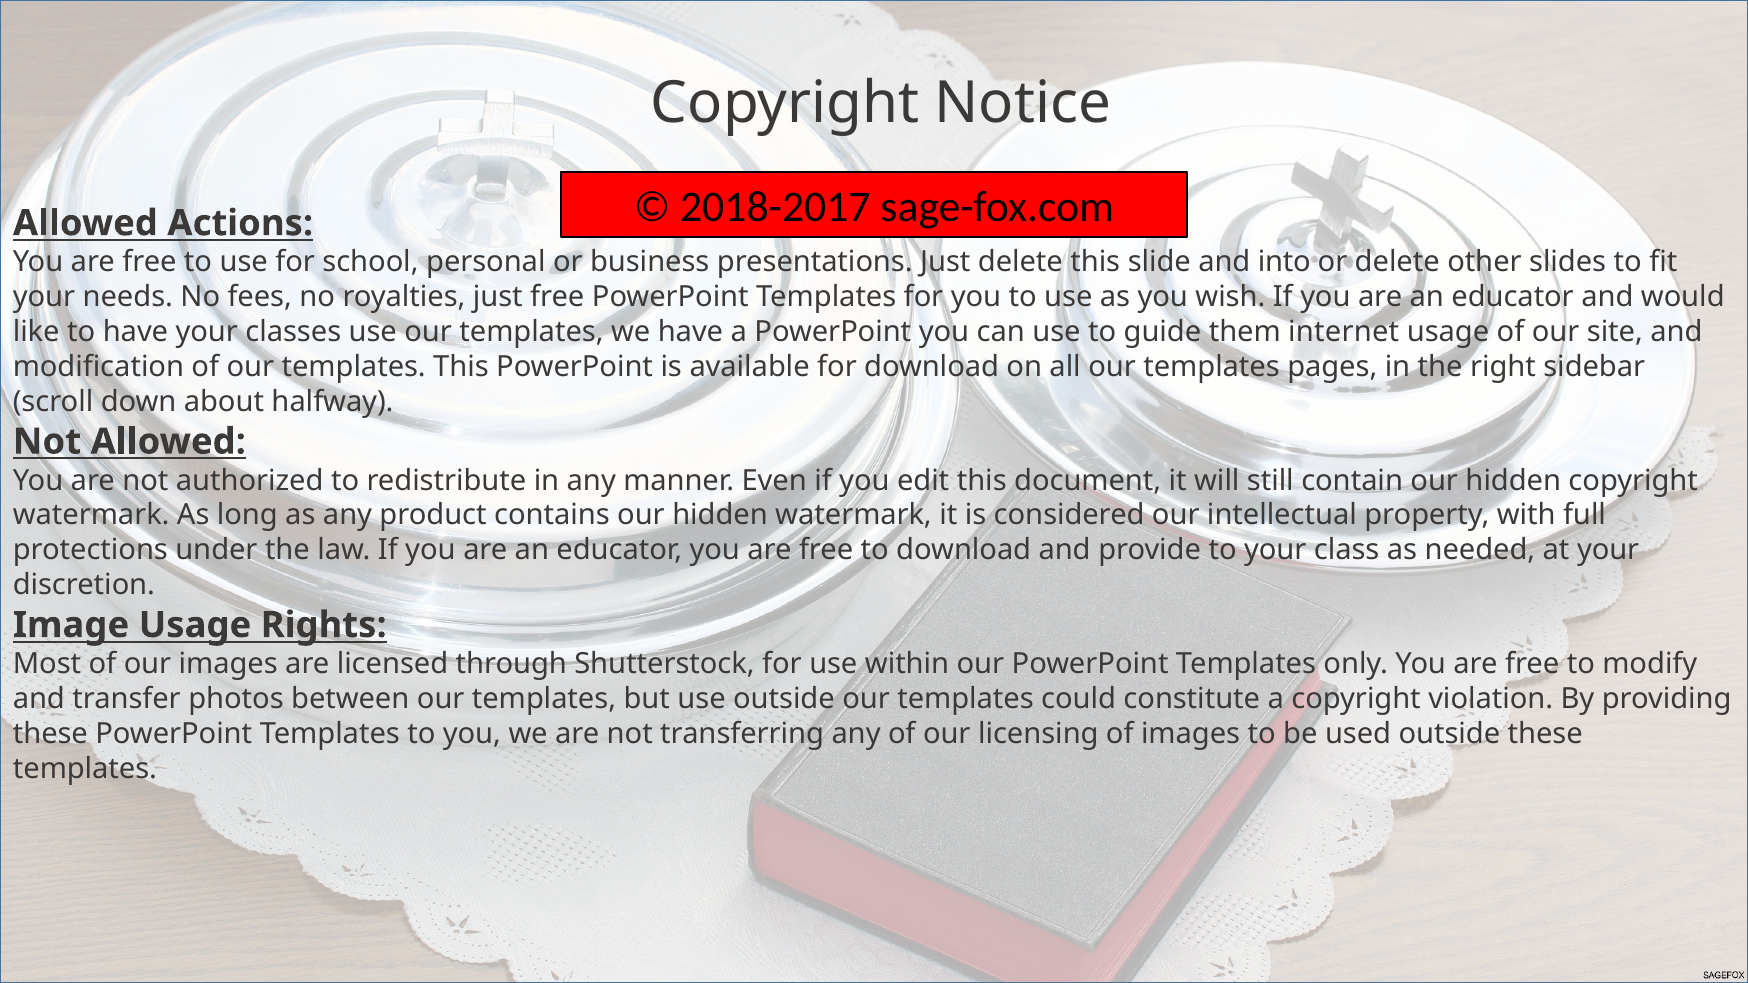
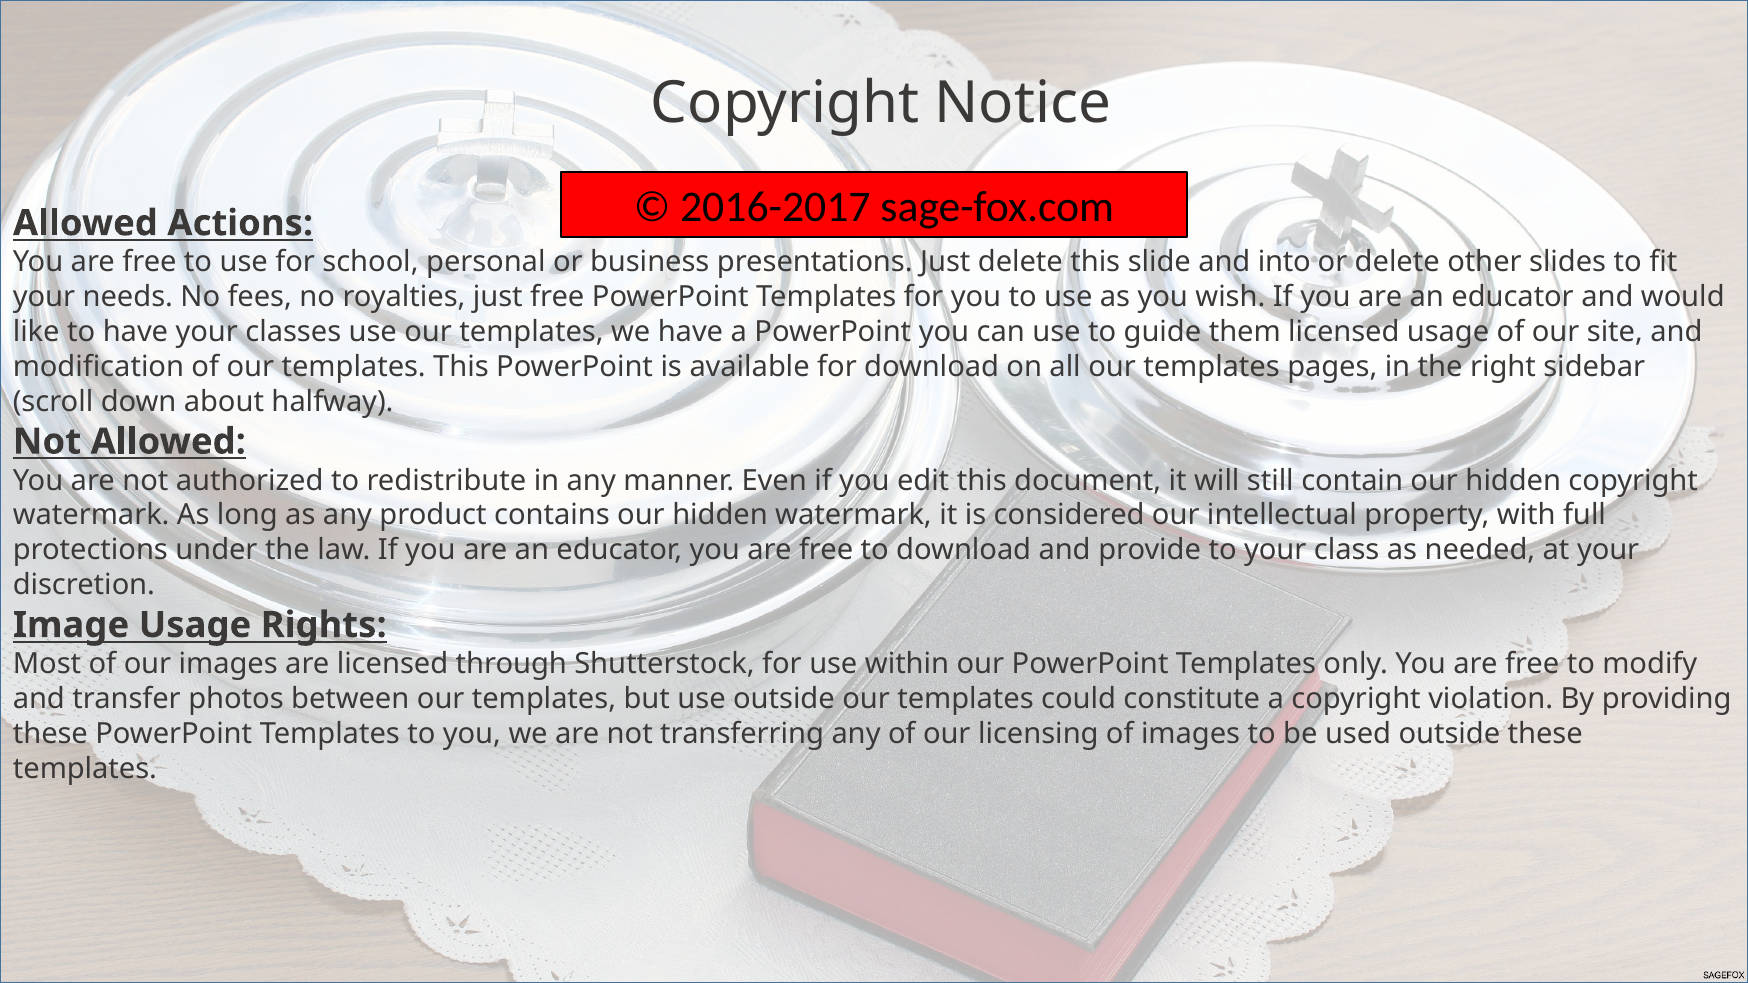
2018-2017: 2018-2017 -> 2016-2017
them internet: internet -> licensed
